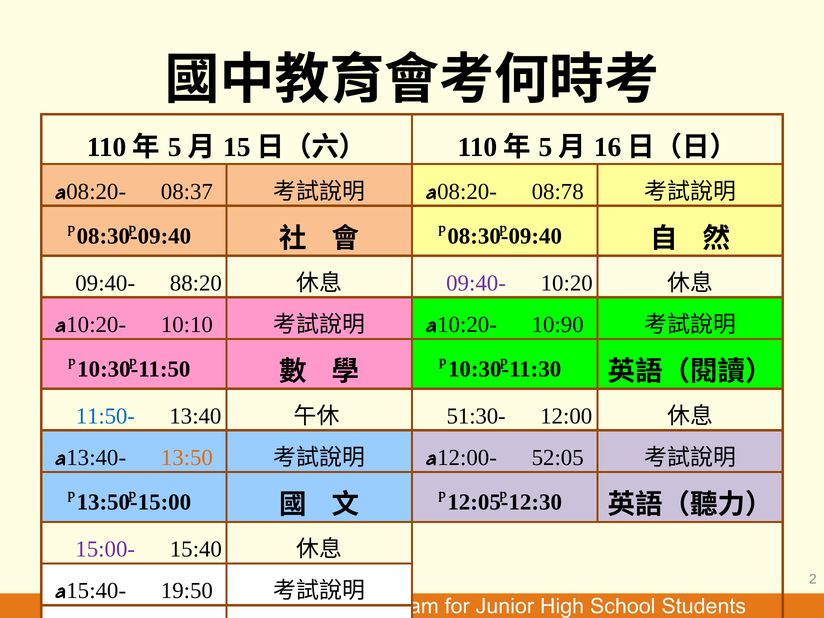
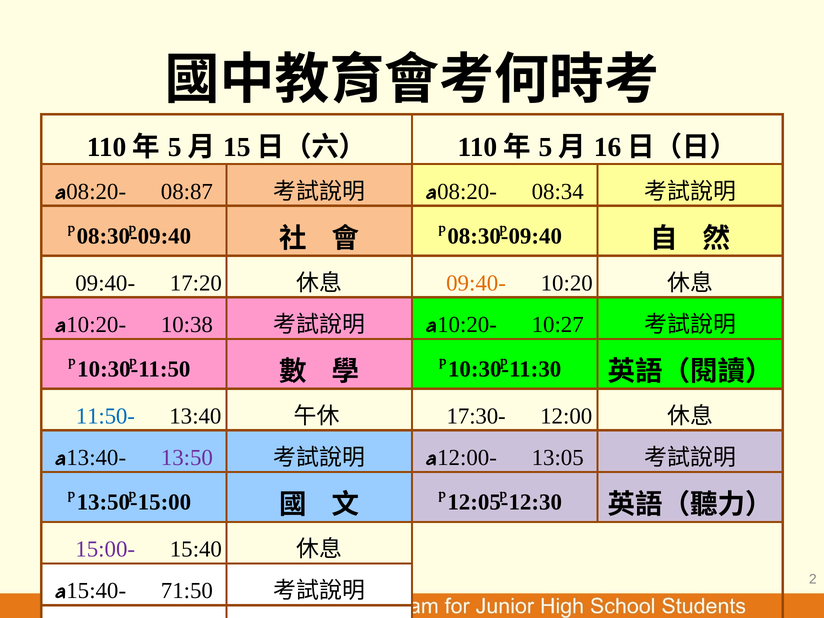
08:37: 08:37 -> 08:87
08:78: 08:78 -> 08:34
88:20: 88:20 -> 17:20
09:40- at (476, 283) colour: purple -> orange
10:10: 10:10 -> 10:38
10:90: 10:90 -> 10:27
51:30-: 51:30- -> 17:30-
13:50 colour: orange -> purple
52:05: 52:05 -> 13:05
19:50: 19:50 -> 71:50
